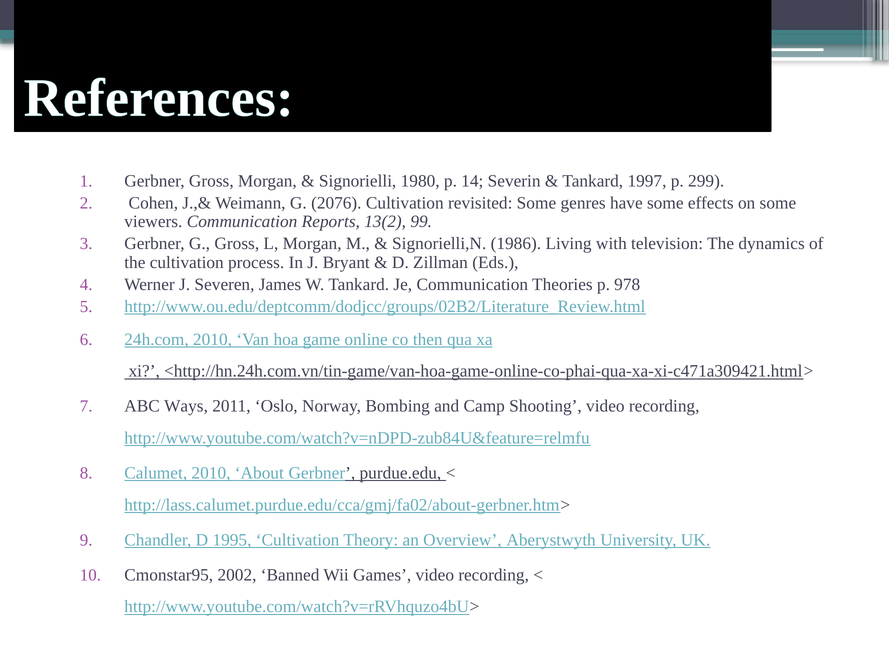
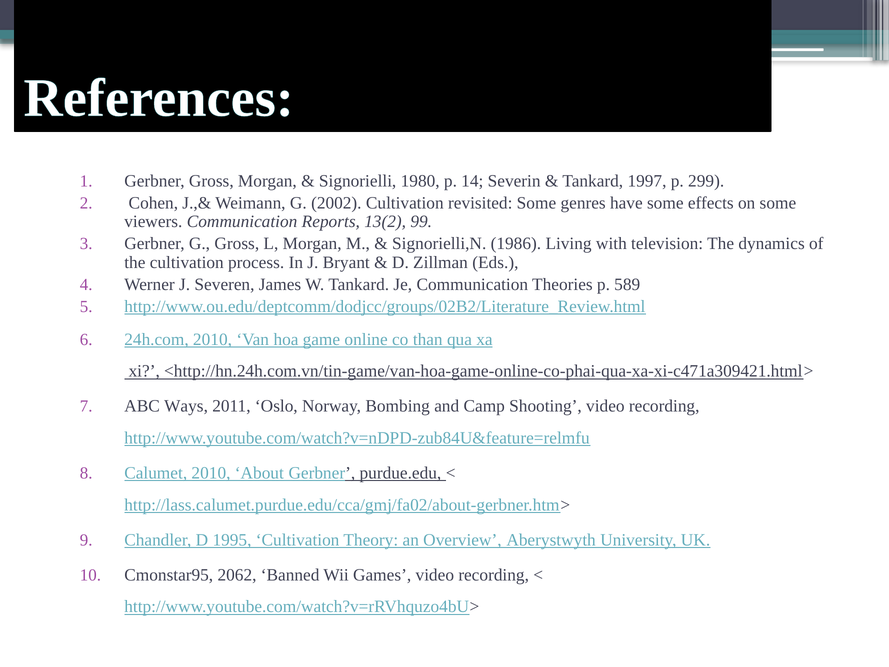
2076: 2076 -> 2002
978: 978 -> 589
then: then -> than
2002: 2002 -> 2062
